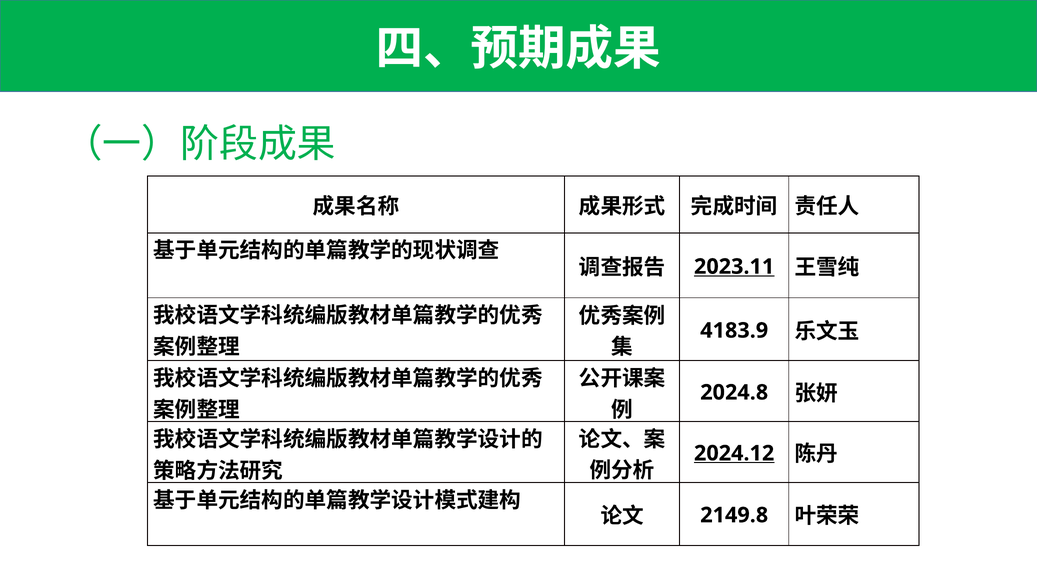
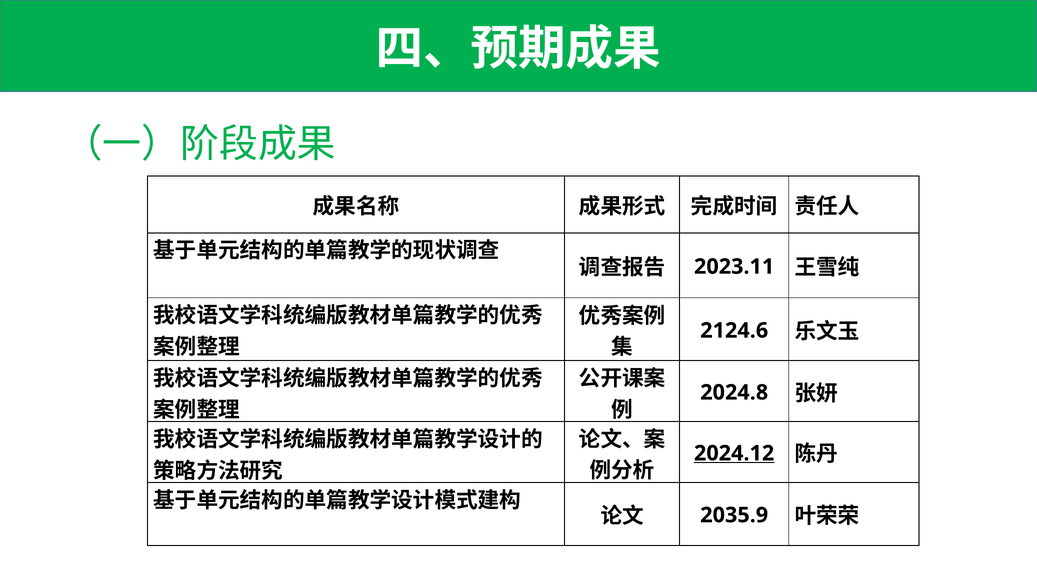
2023.11 underline: present -> none
4183.9: 4183.9 -> 2124.6
2149.8: 2149.8 -> 2035.9
